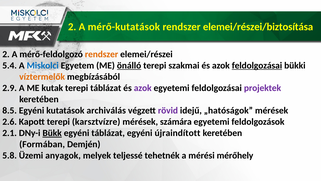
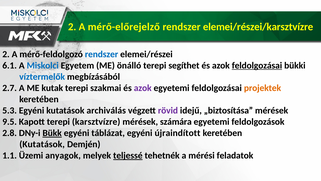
mérő-kutatások: mérő-kutatások -> mérő-előrejelző
elemei/részei/biztosítása: elemei/részei/biztosítása -> elemei/részei/karsztvízre
rendszer at (102, 54) colour: orange -> blue
5.4: 5.4 -> 6.1
önálló underline: present -> none
szakmai: szakmai -> segíthet
víztermelők colour: orange -> blue
2.9: 2.9 -> 2.7
terepi táblázat: táblázat -> szakmai
projektek colour: purple -> orange
8.5: 8.5 -> 5.3
„hatóságok: „hatóságok -> „biztosítása
2.6: 2.6 -> 9.5
2.1: 2.1 -> 2.8
Formában at (42, 144): Formában -> Kutatások
5.8: 5.8 -> 1.1
teljessé underline: none -> present
mérőhely: mérőhely -> feladatok
